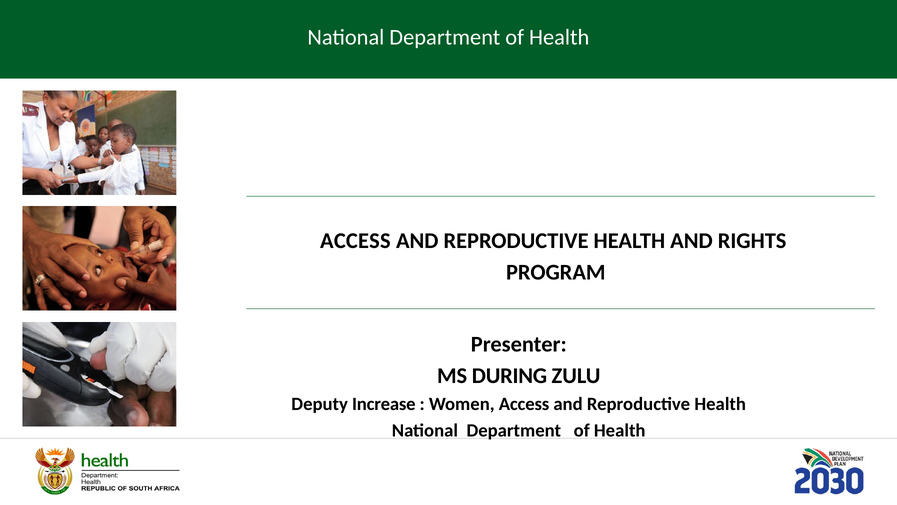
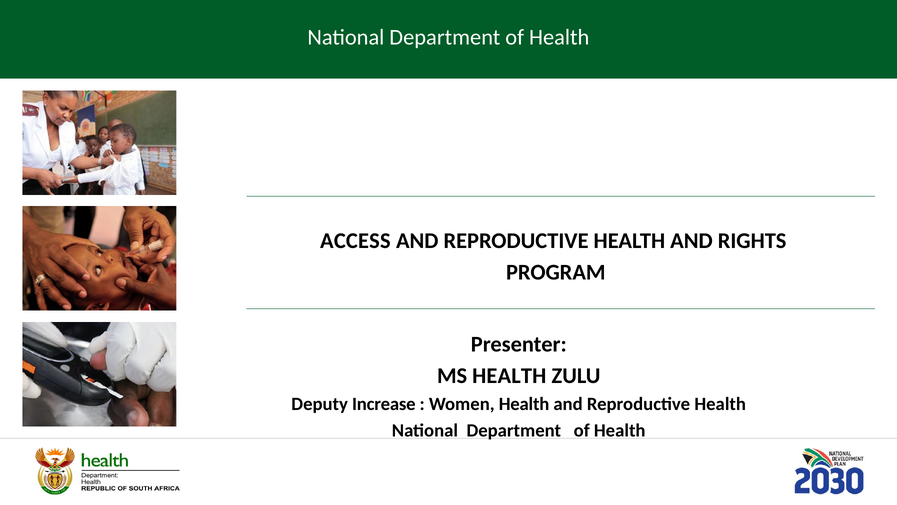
MS DURING: DURING -> HEALTH
Women Access: Access -> Health
